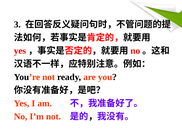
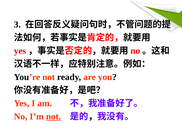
not at (54, 116) underline: none -> present
